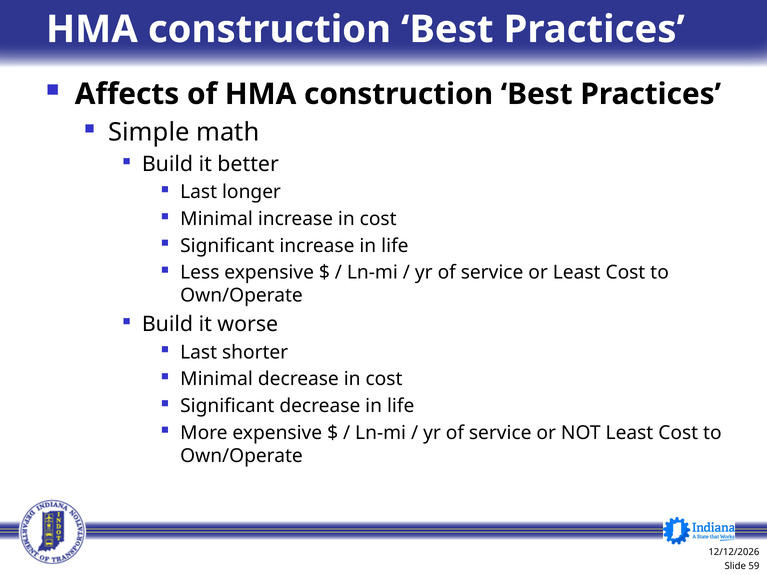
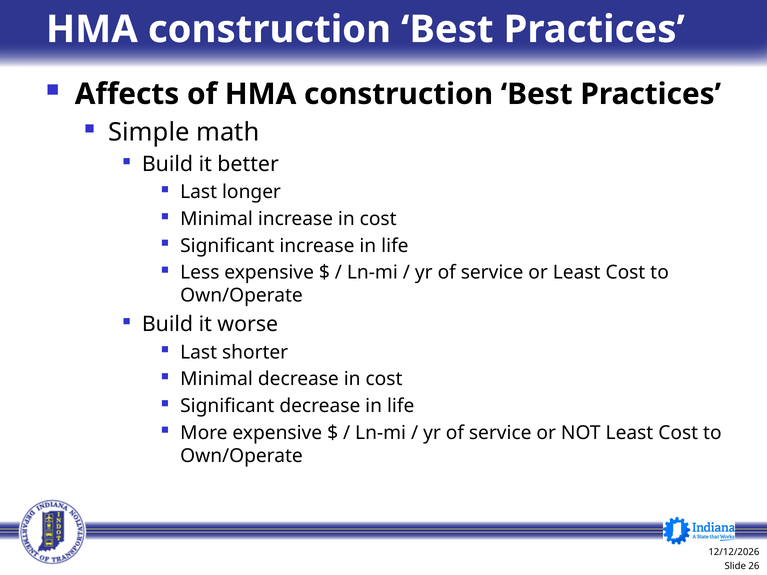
59: 59 -> 26
